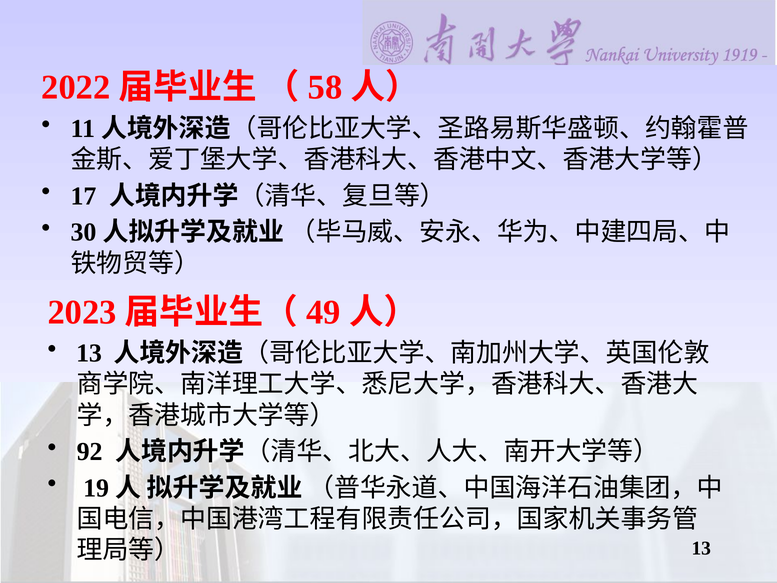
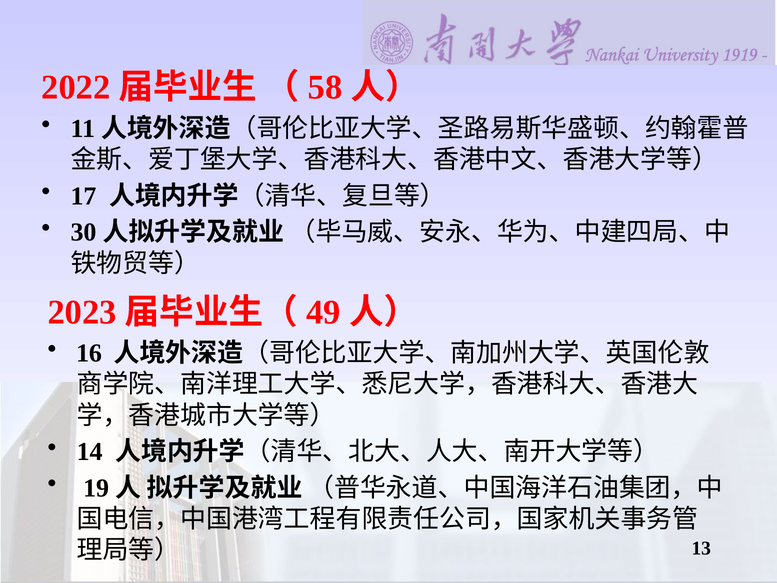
13 at (89, 353): 13 -> 16
92: 92 -> 14
